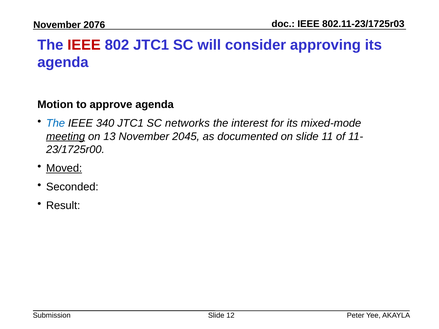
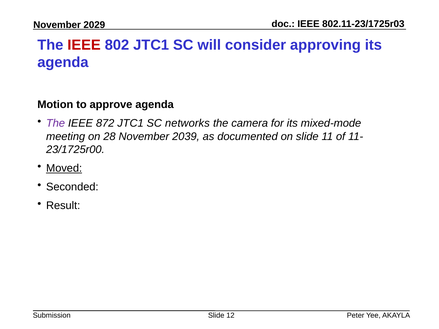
2076: 2076 -> 2029
The at (56, 123) colour: blue -> purple
340: 340 -> 872
interest: interest -> camera
meeting underline: present -> none
13: 13 -> 28
2045: 2045 -> 2039
